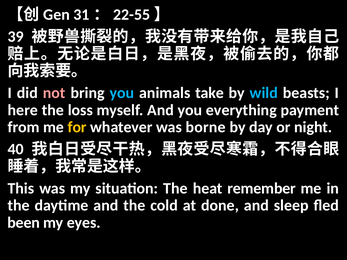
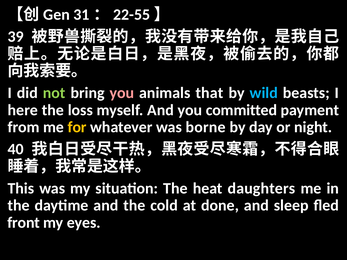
not colour: pink -> light green
you at (122, 93) colour: light blue -> pink
take: take -> that
everything: everything -> committed
remember: remember -> daughters
been: been -> front
